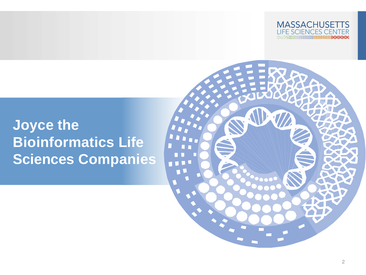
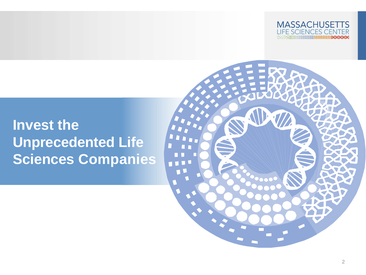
Joyce: Joyce -> Invest
Bioinformatics: Bioinformatics -> Unprecedented
